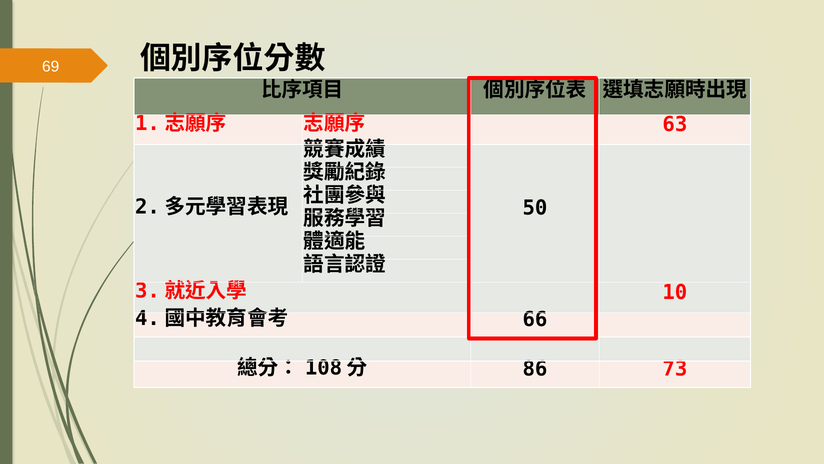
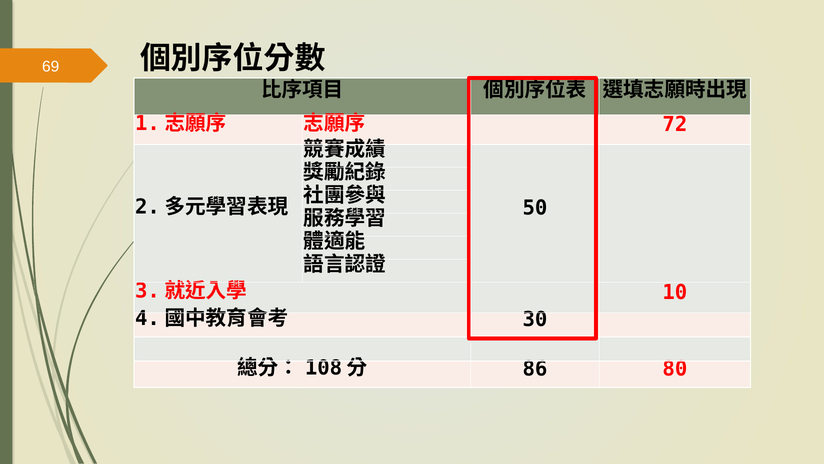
63: 63 -> 72
66: 66 -> 30
73: 73 -> 80
